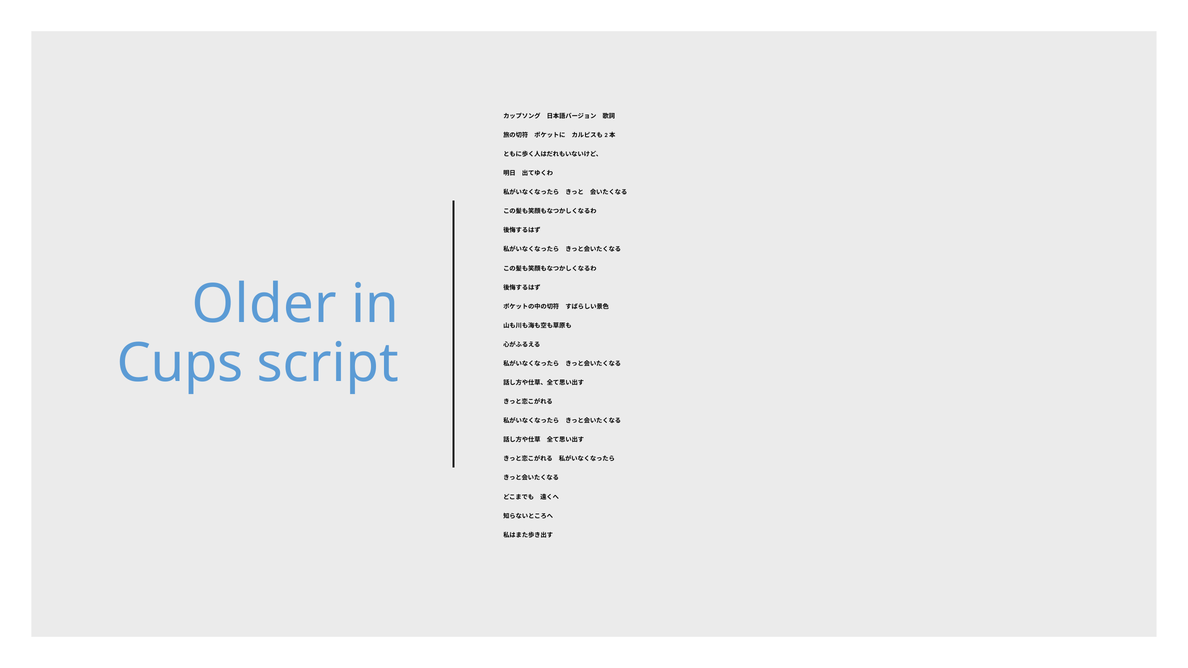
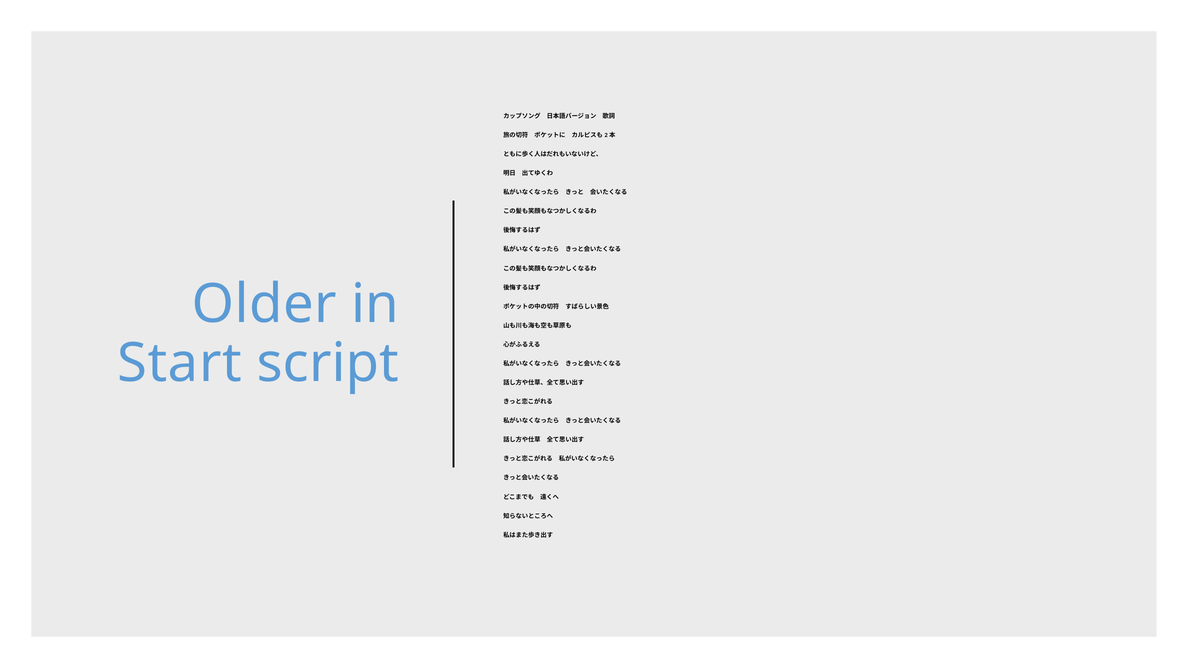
Cups: Cups -> Start
